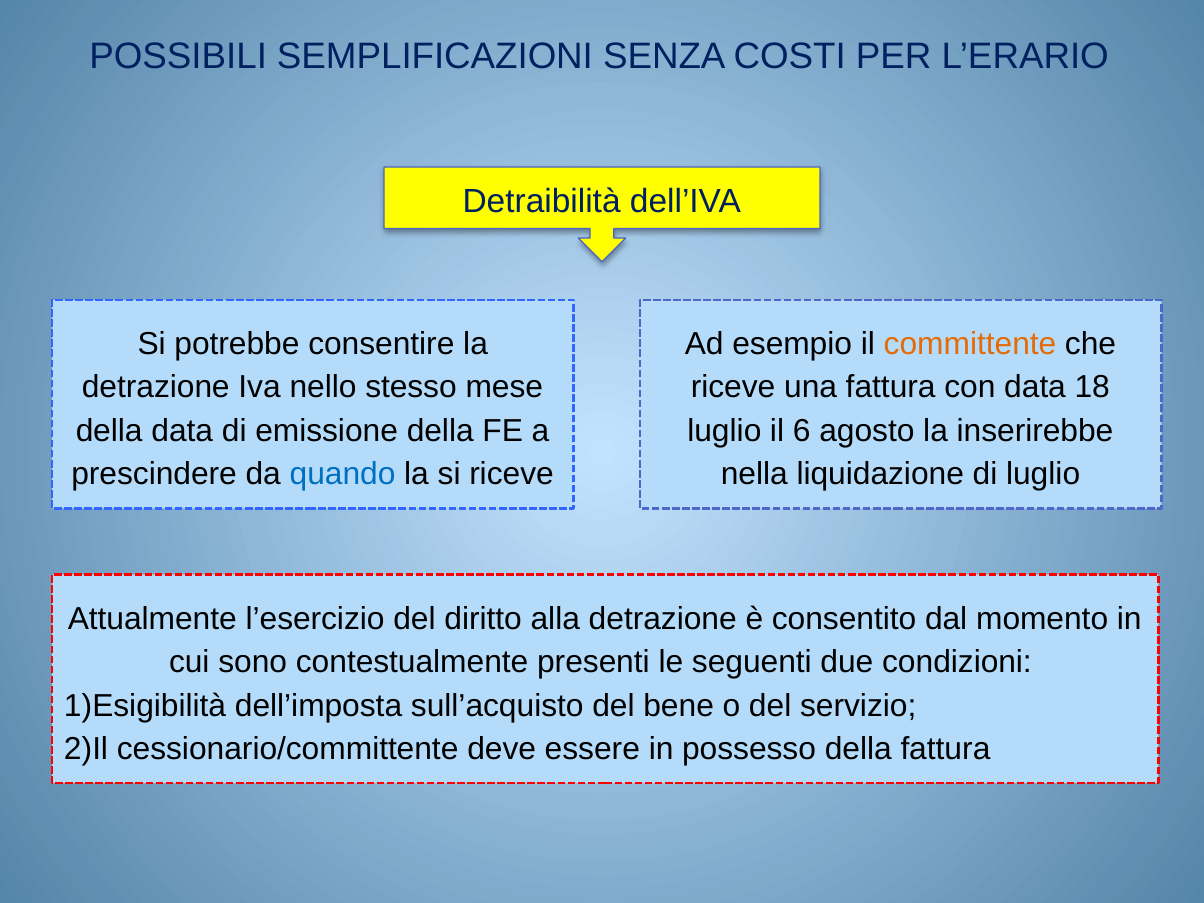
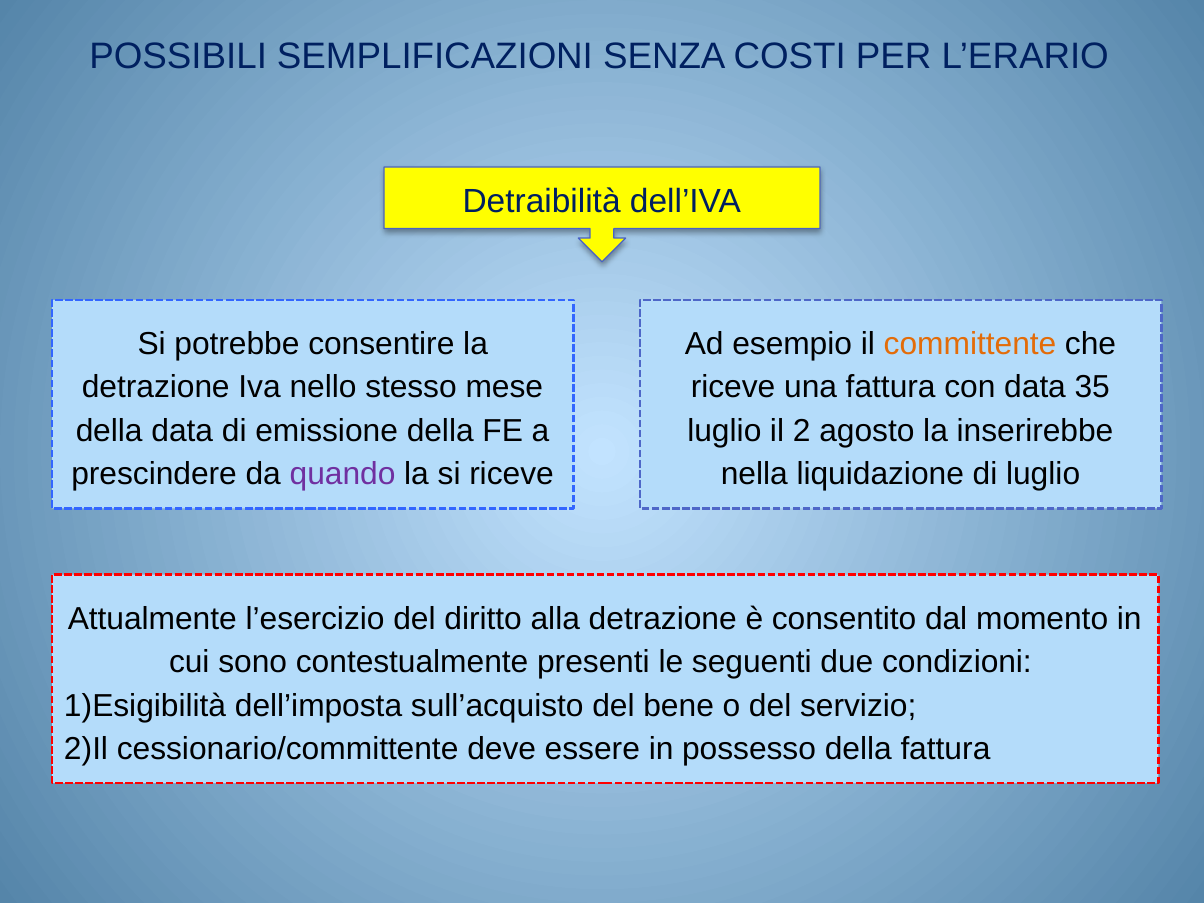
18: 18 -> 35
6: 6 -> 2
quando colour: blue -> purple
